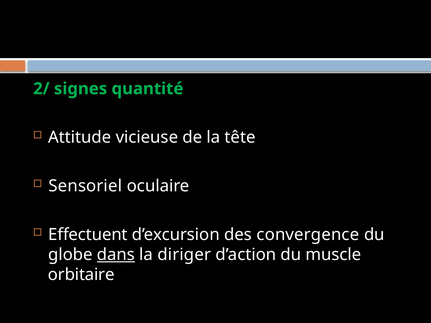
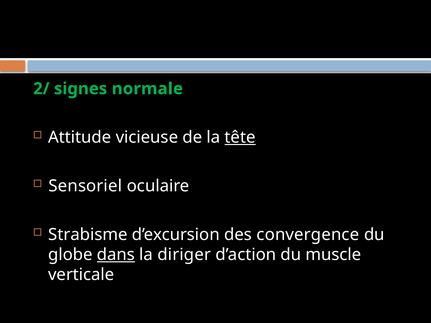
quantité: quantité -> normale
tête underline: none -> present
Effectuent: Effectuent -> Strabisme
orbitaire: orbitaire -> verticale
